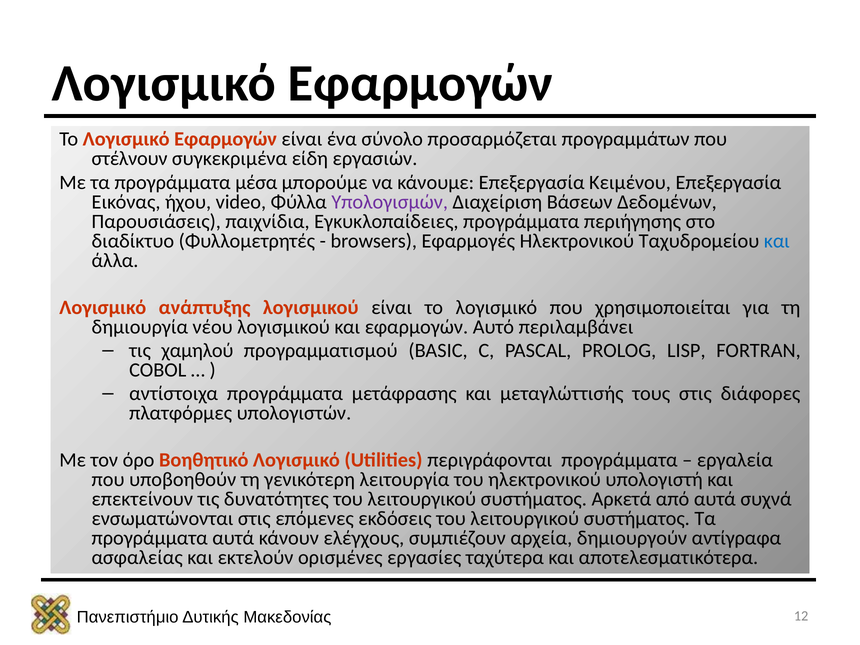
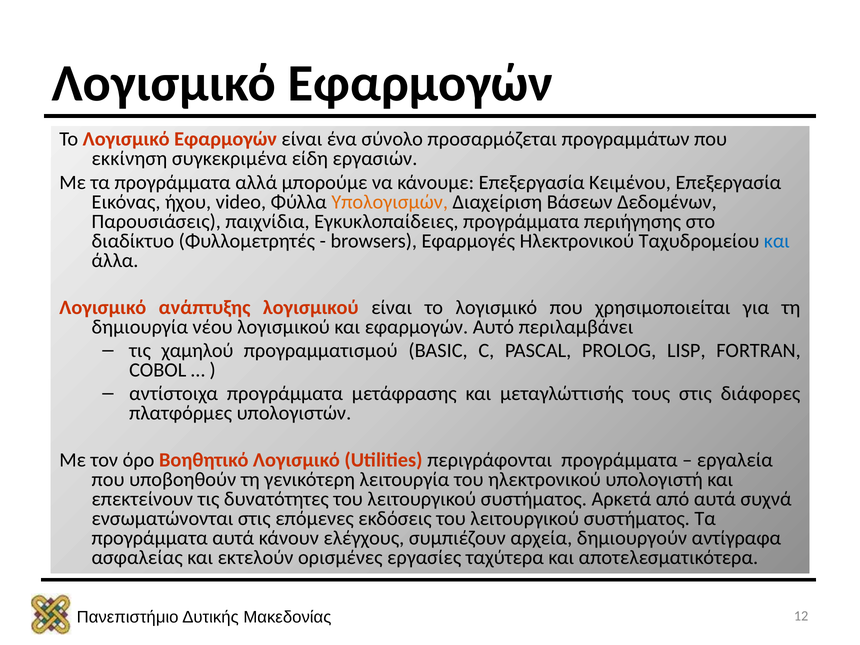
στέλνουν: στέλνουν -> εκκίνηση
μέσα: μέσα -> αλλά
Υπολογισμών colour: purple -> orange
